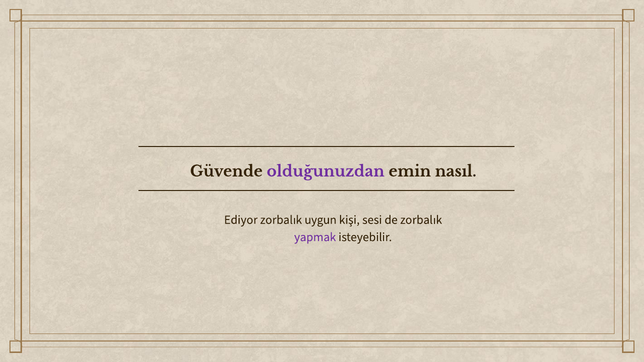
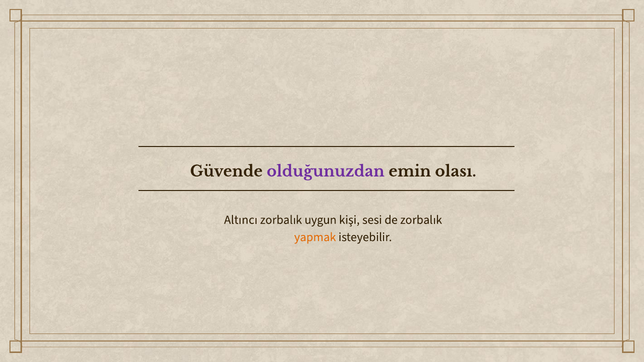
nasıl: nasıl -> olası
Ediyor: Ediyor -> Altıncı
yapmak colour: purple -> orange
